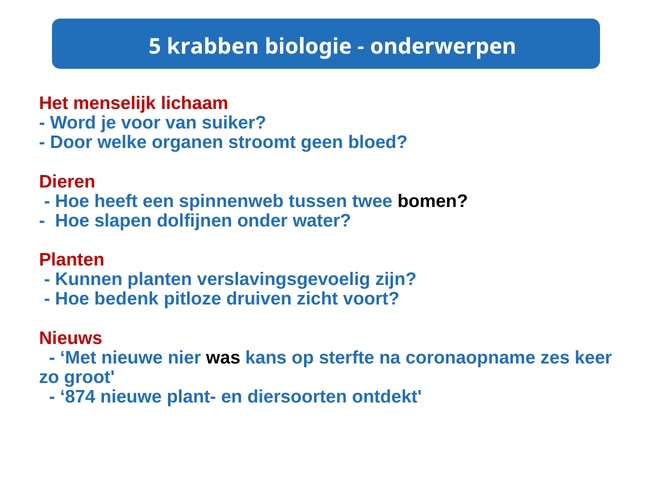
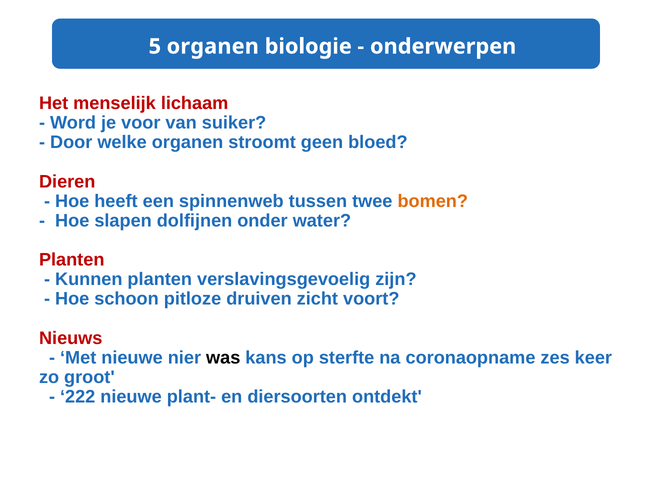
5 krabben: krabben -> organen
bomen colour: black -> orange
bedenk: bedenk -> schoon
874: 874 -> 222
